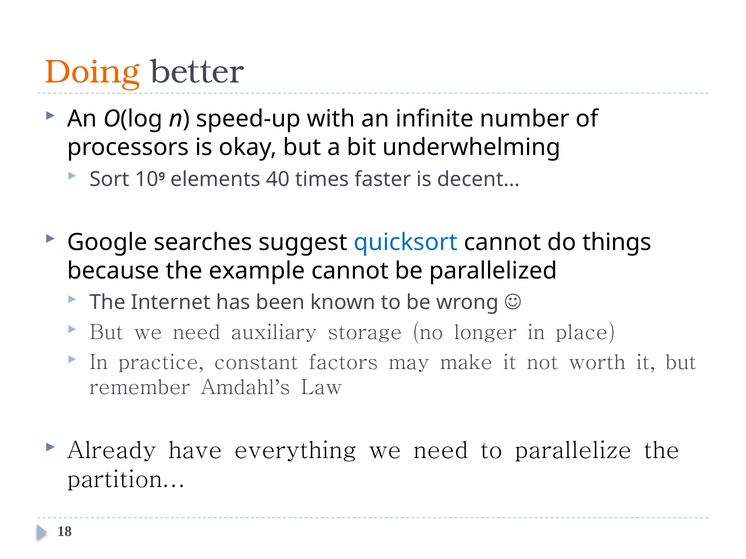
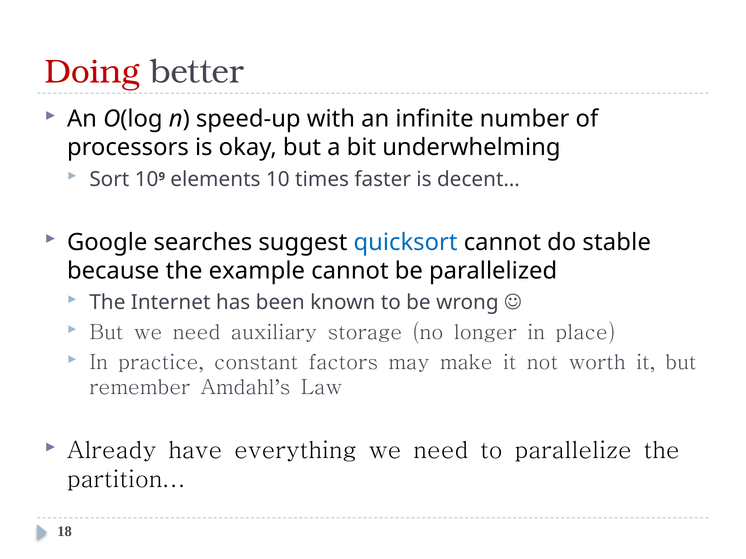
Doing colour: orange -> red
40: 40 -> 10
things: things -> stable
